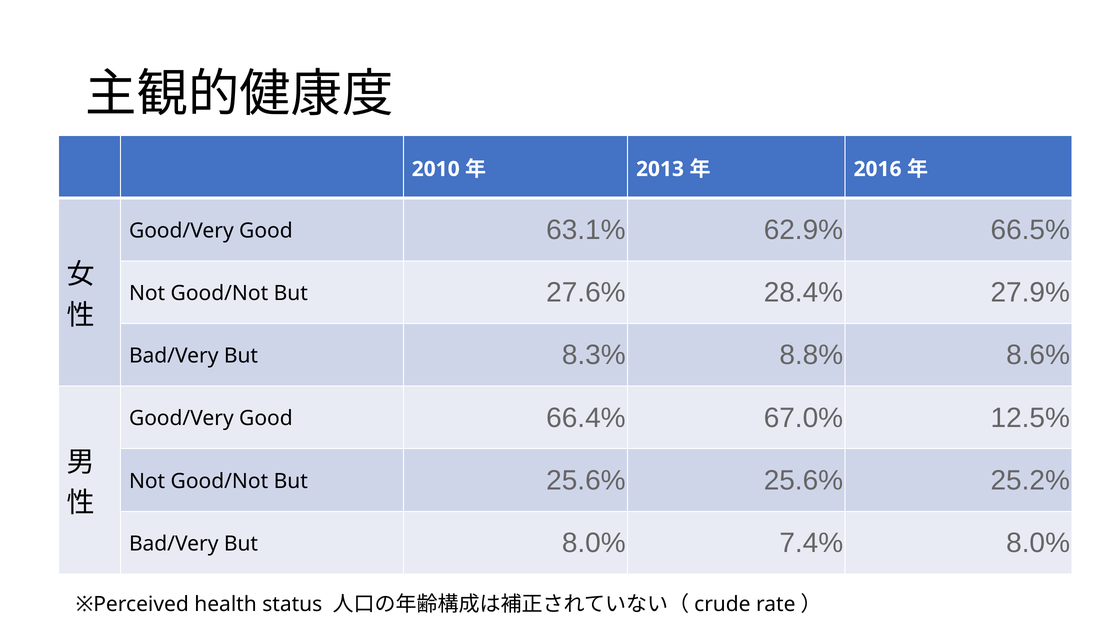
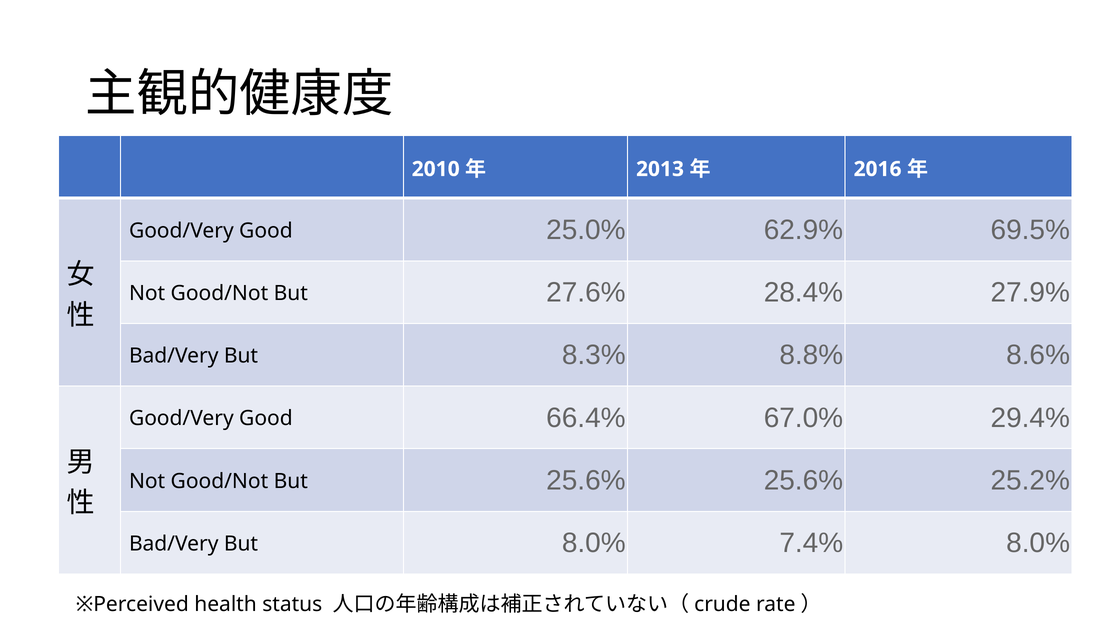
63.1%: 63.1% -> 25.0%
66.5%: 66.5% -> 69.5%
12.5%: 12.5% -> 29.4%
